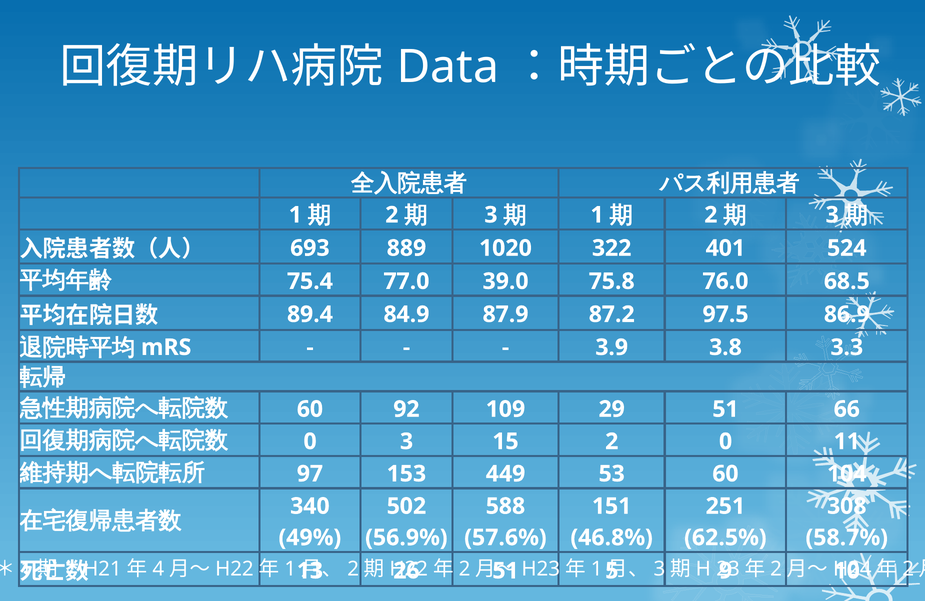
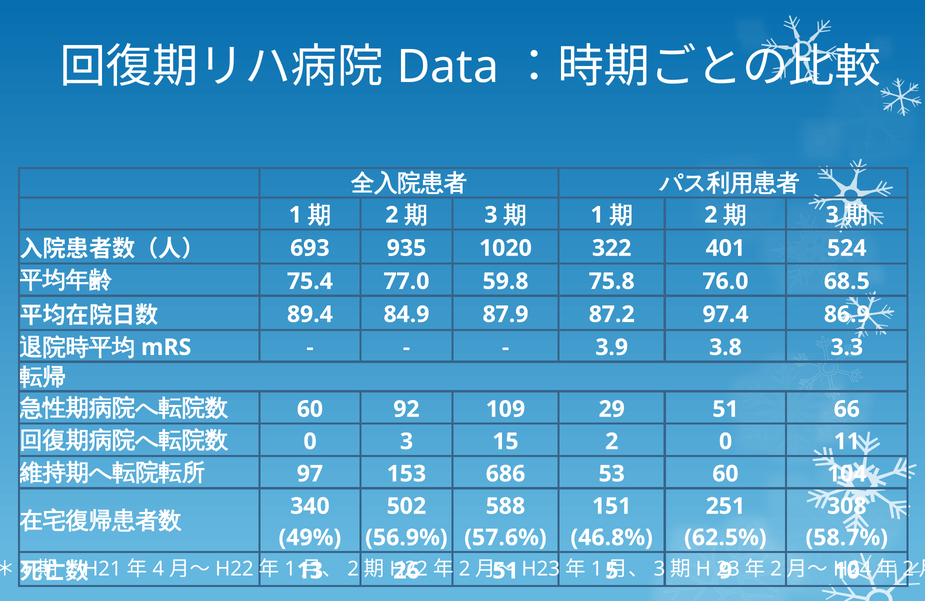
889: 889 -> 935
39.0: 39.0 -> 59.8
97.5: 97.5 -> 97.4
449: 449 -> 686
